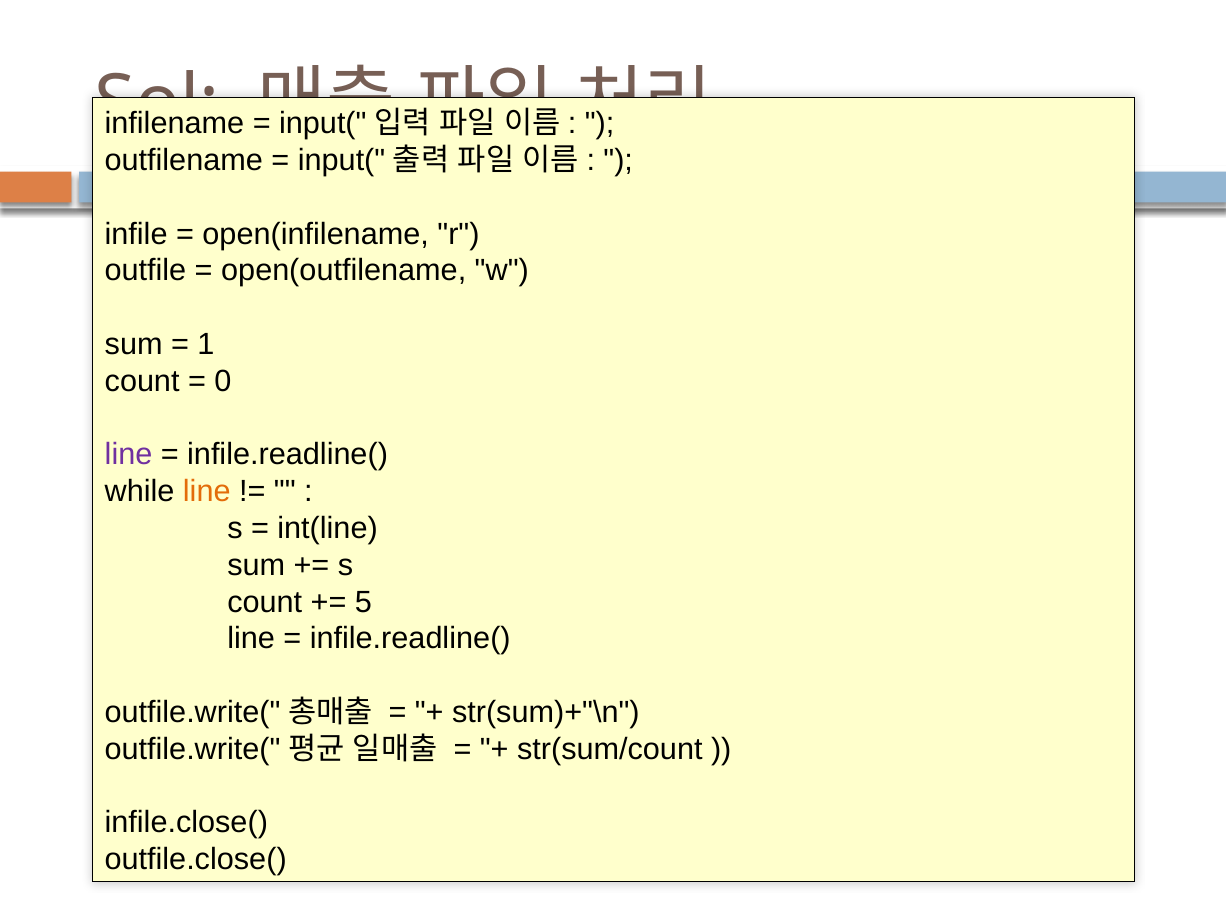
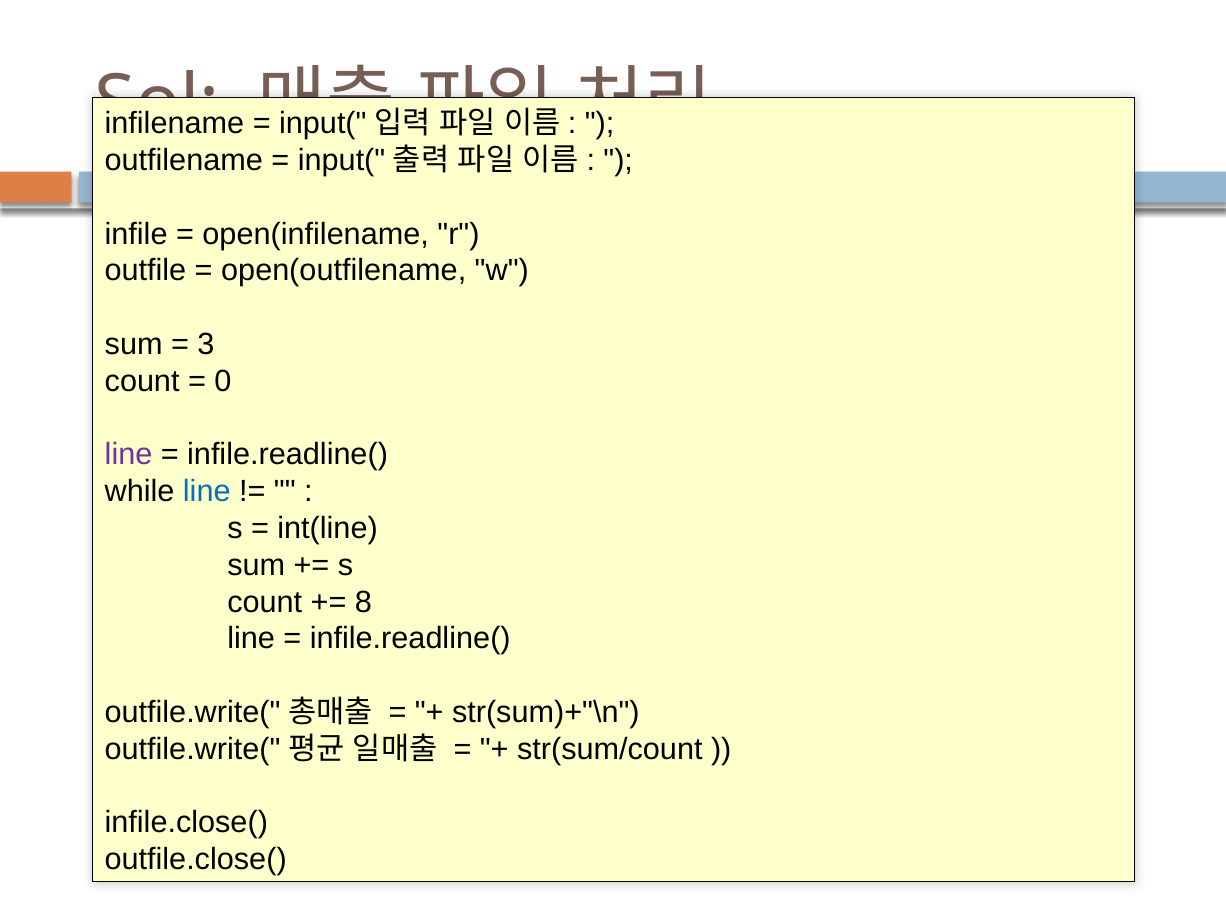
1: 1 -> 3
line at (207, 491) colour: orange -> blue
5: 5 -> 8
